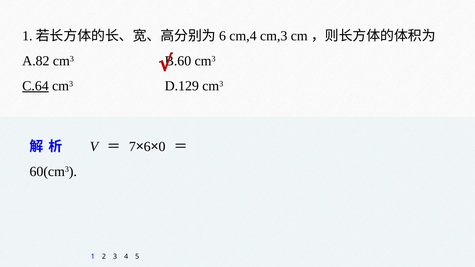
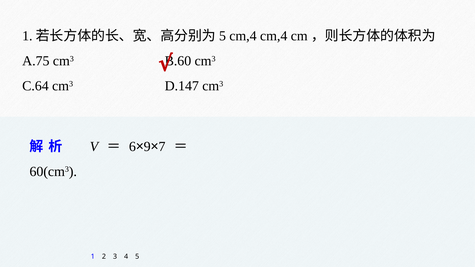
6 at (222, 36): 6 -> 5
cm,4 cm,3: cm,3 -> cm,4
A.82: A.82 -> A.75
C.64 underline: present -> none
D.129: D.129 -> D.147
7: 7 -> 6
6 at (147, 147): 6 -> 9
0: 0 -> 7
